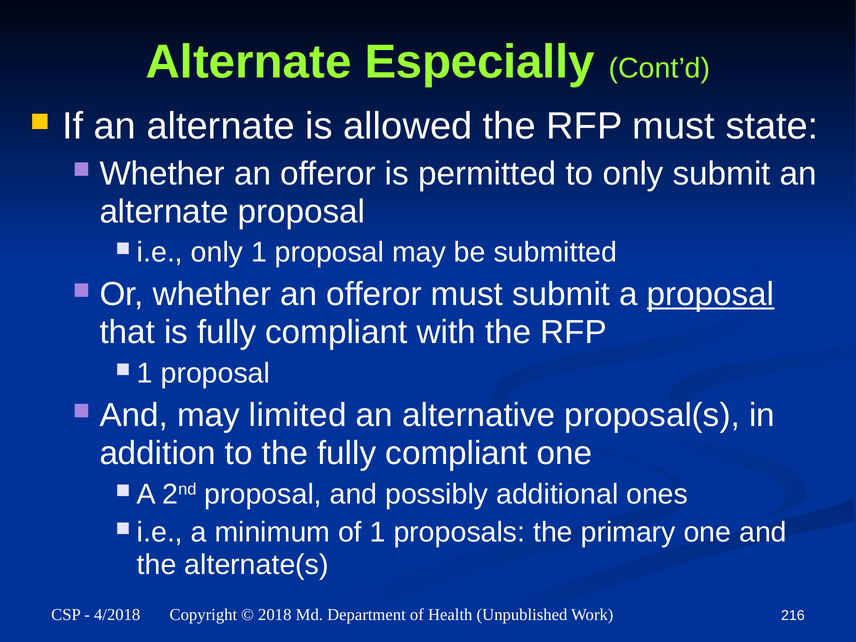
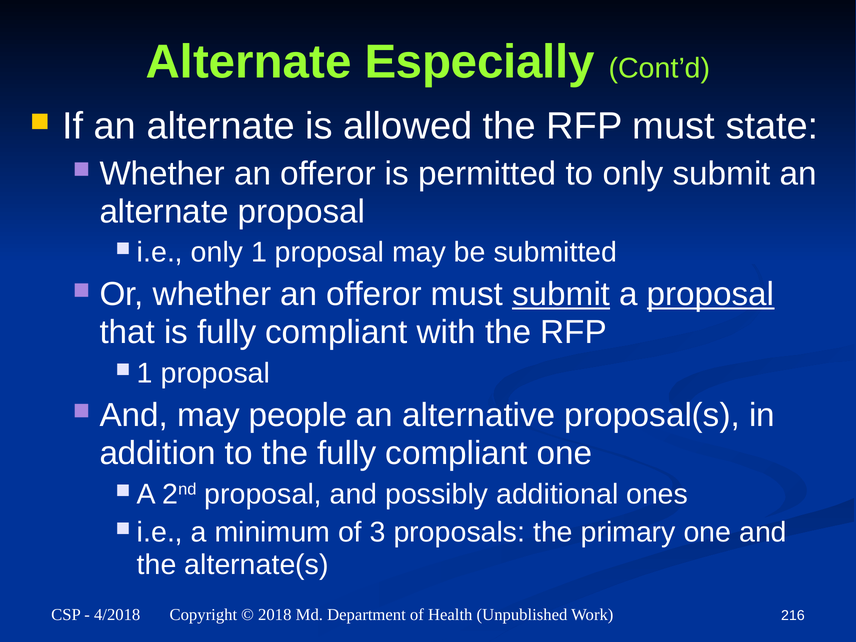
submit at (561, 294) underline: none -> present
limited: limited -> people
of 1: 1 -> 3
